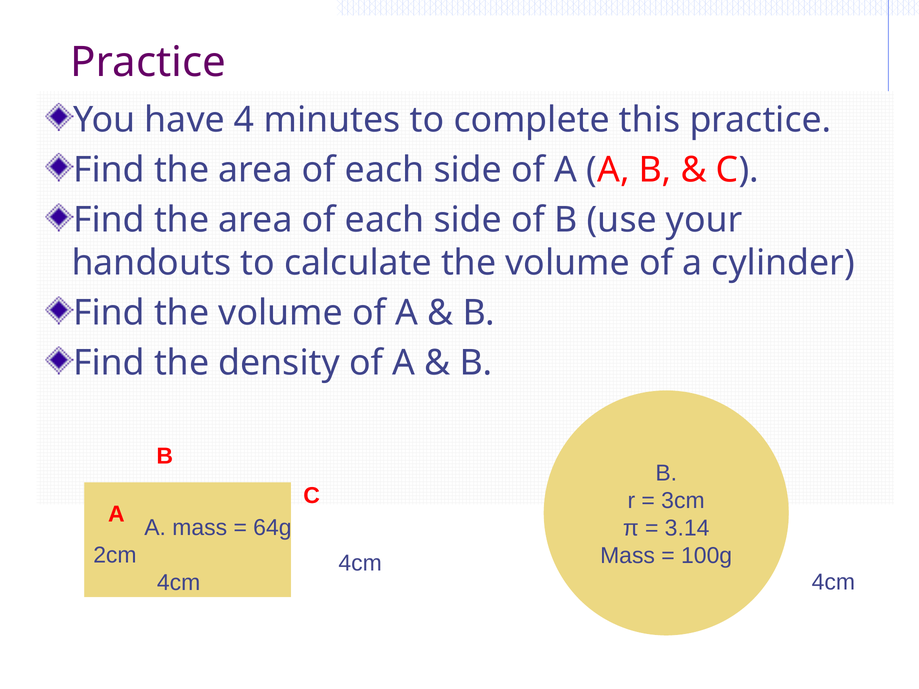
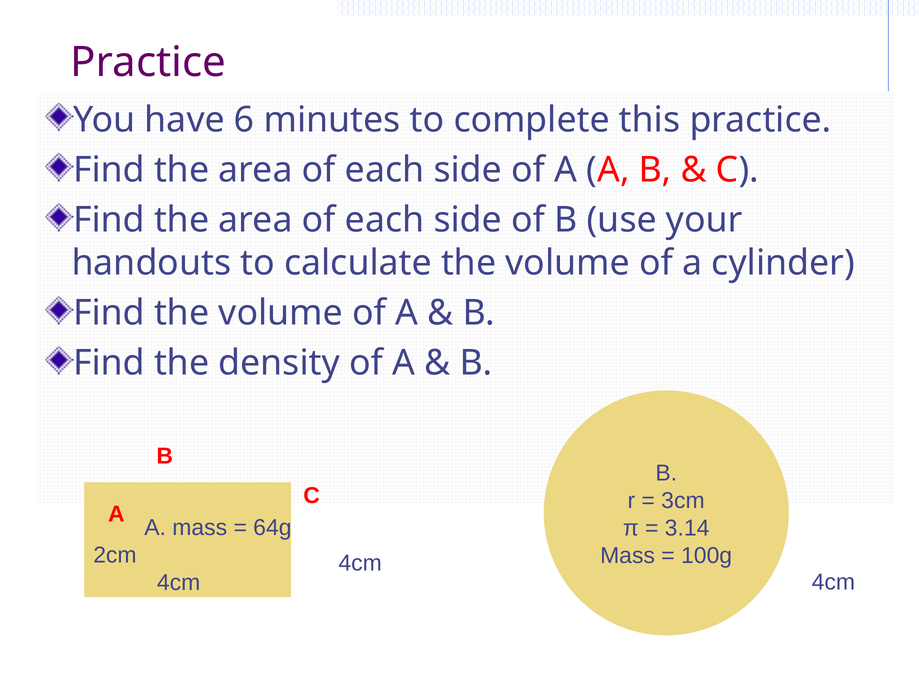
4: 4 -> 6
